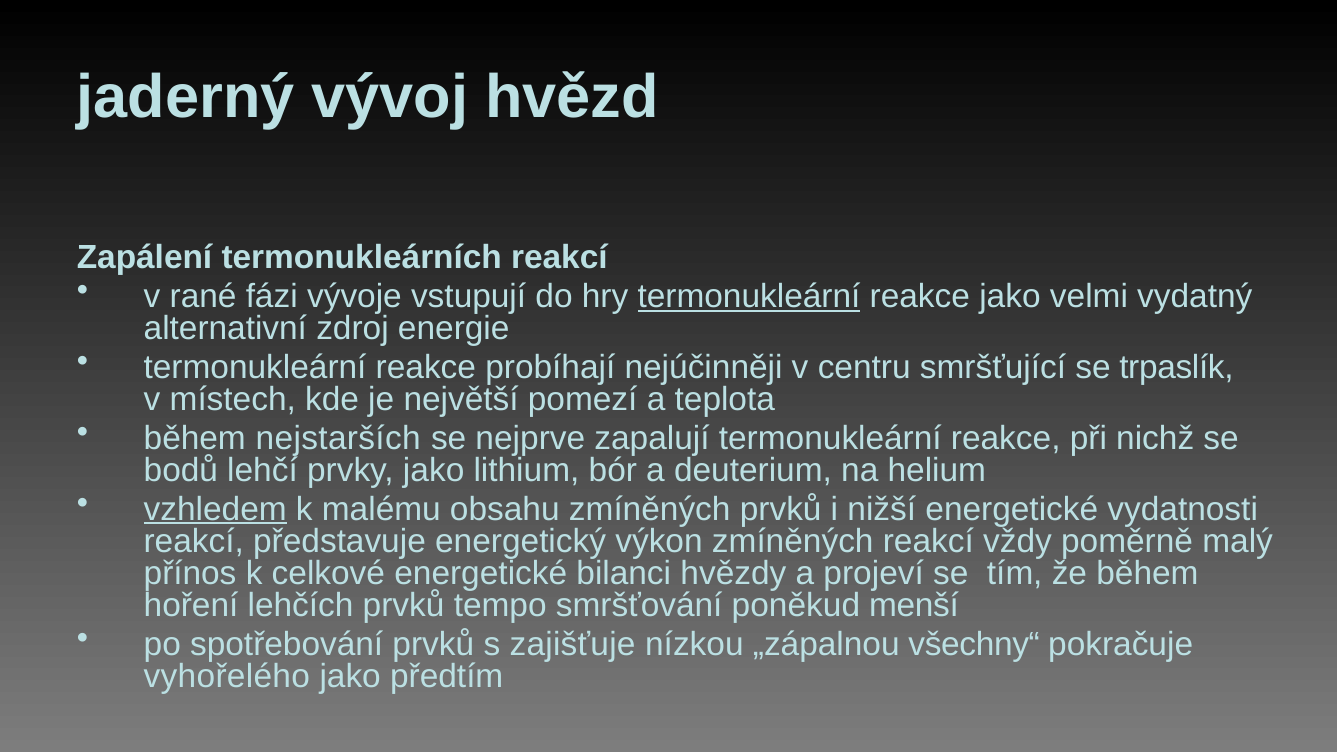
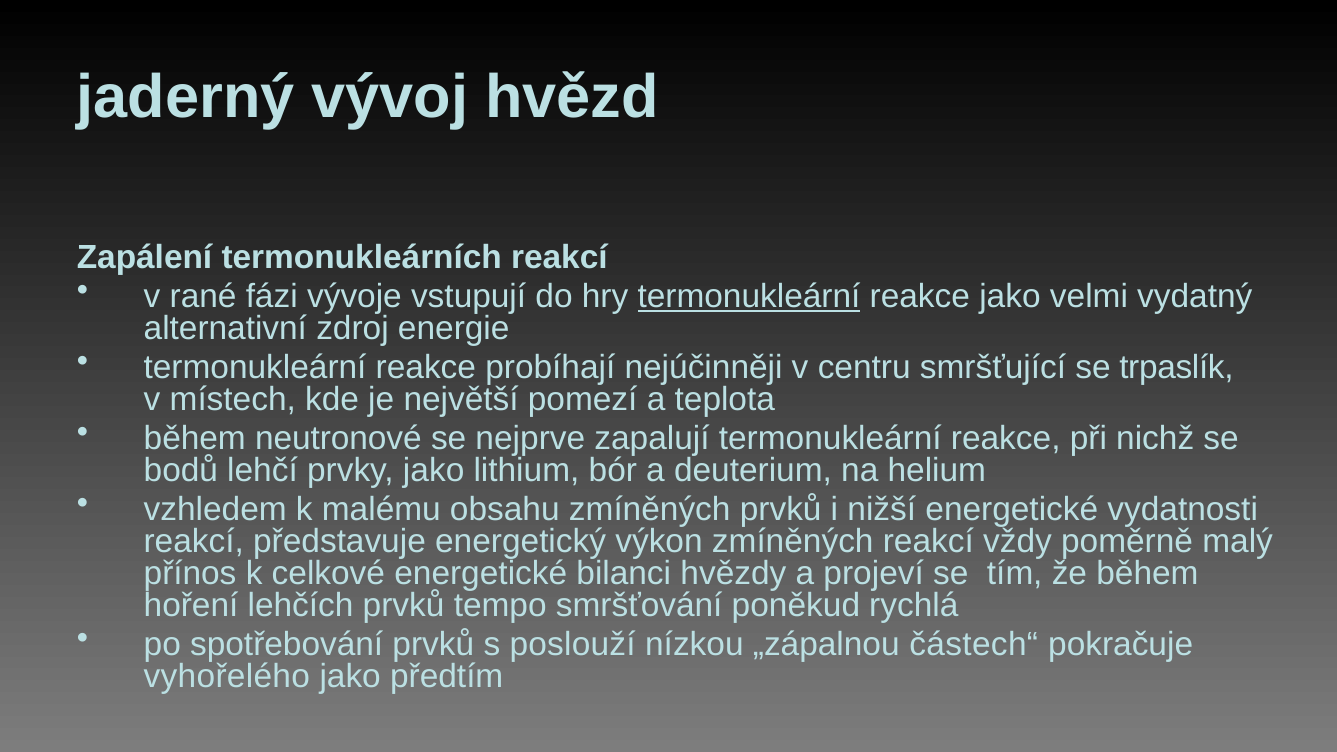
nejstarších: nejstarších -> neutronové
vzhledem underline: present -> none
menší: menší -> rychlá
zajišťuje: zajišťuje -> poslouží
všechny“: všechny“ -> částech“
